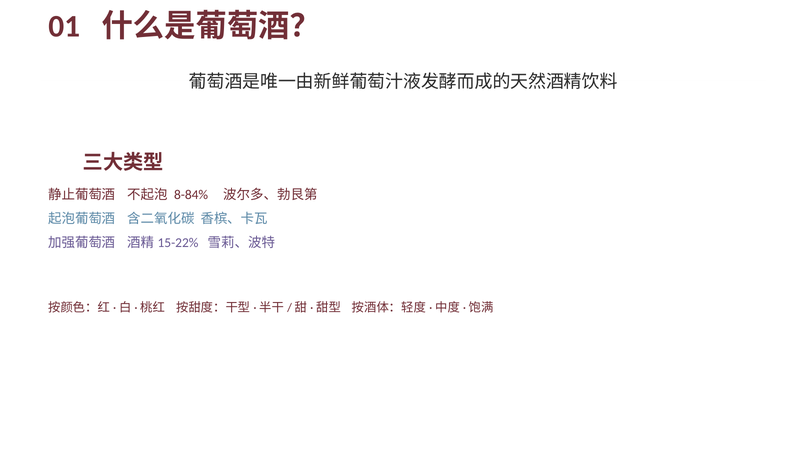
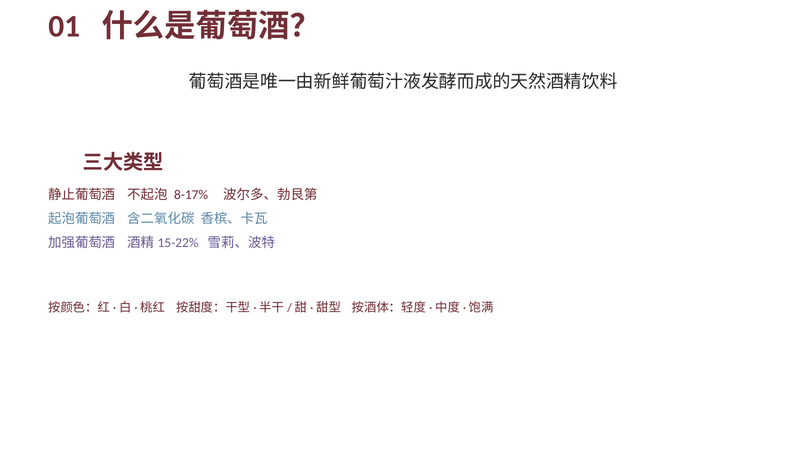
8-84%: 8-84% -> 8-17%
